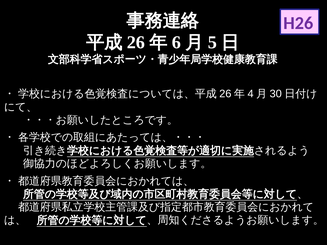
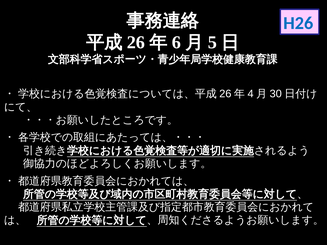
H26 colour: purple -> blue
